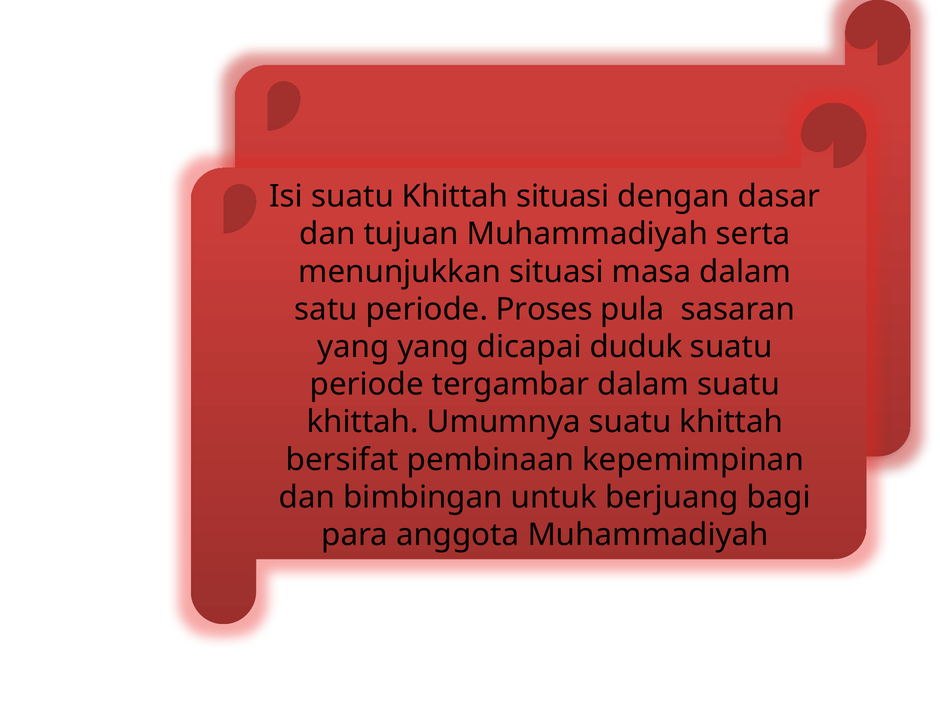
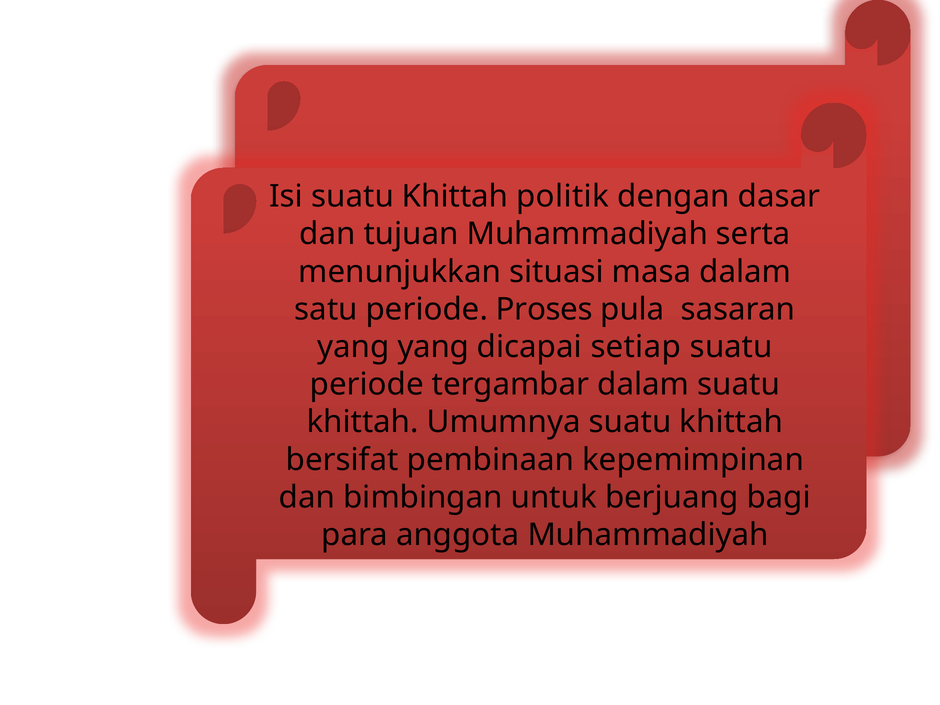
Khittah situasi: situasi -> politik
duduk: duduk -> setiap
